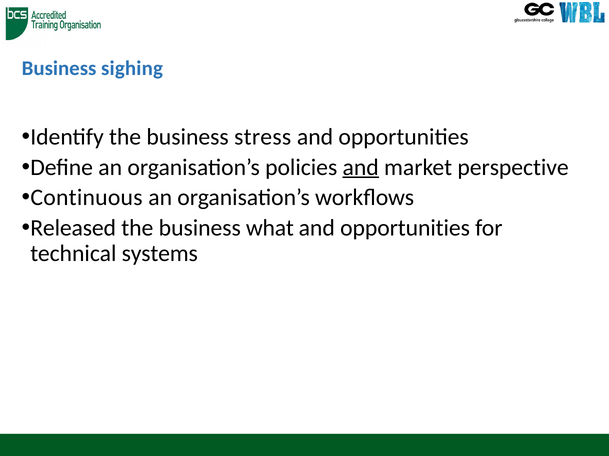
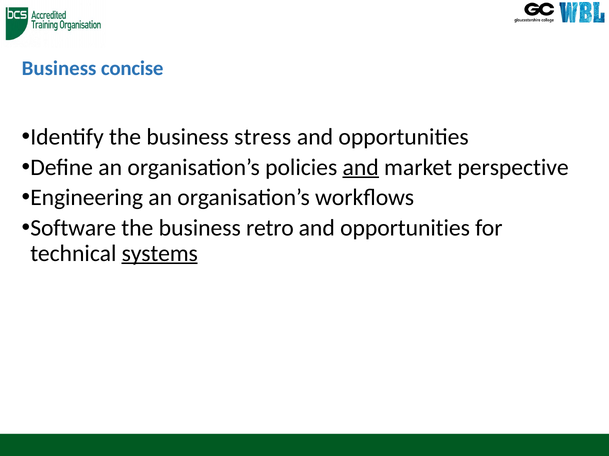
sighing: sighing -> concise
Continuous: Continuous -> Engineering
Released: Released -> Software
what: what -> retro
systems underline: none -> present
